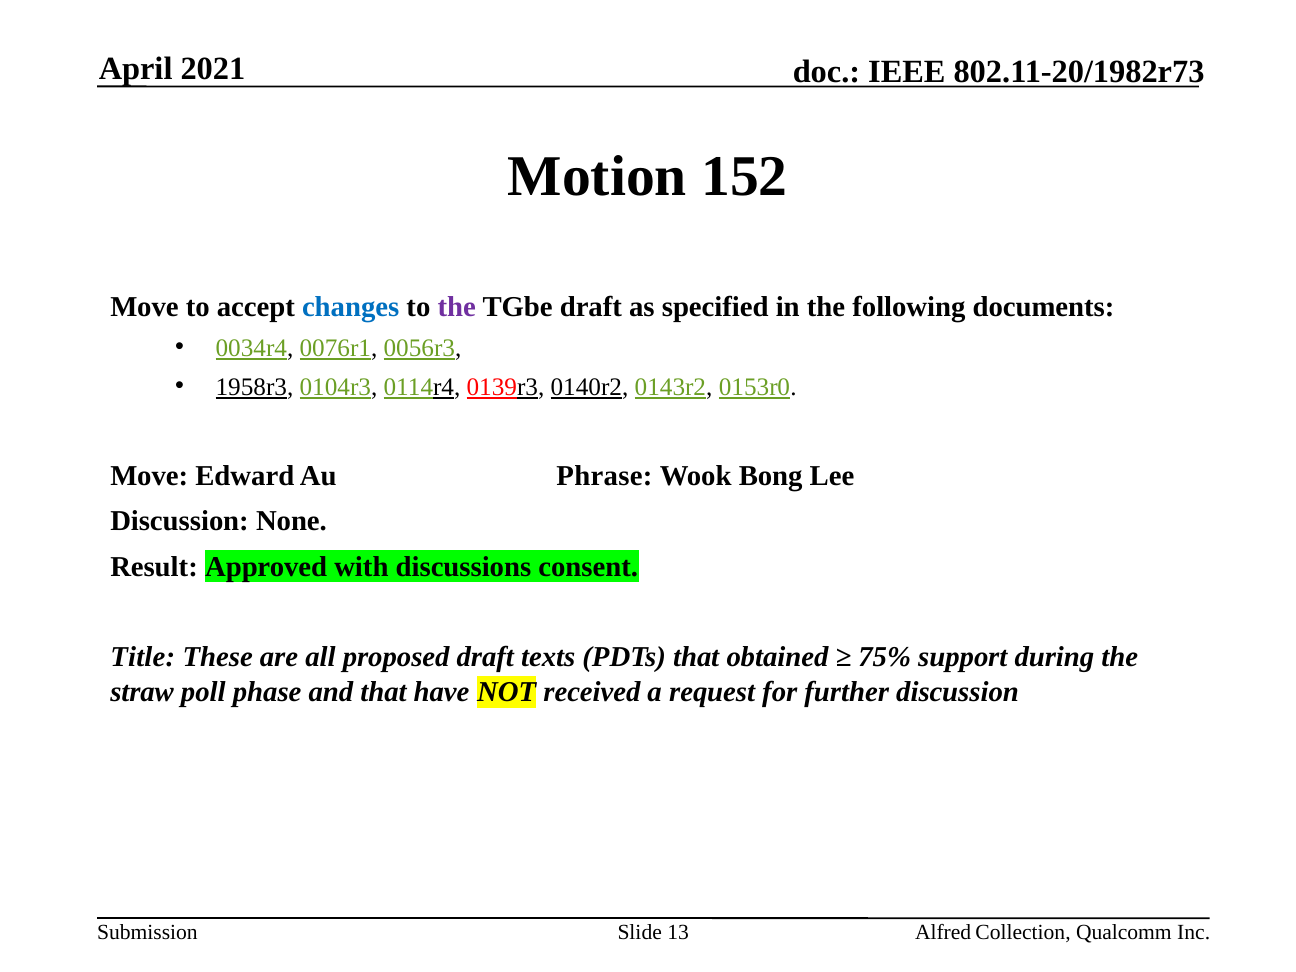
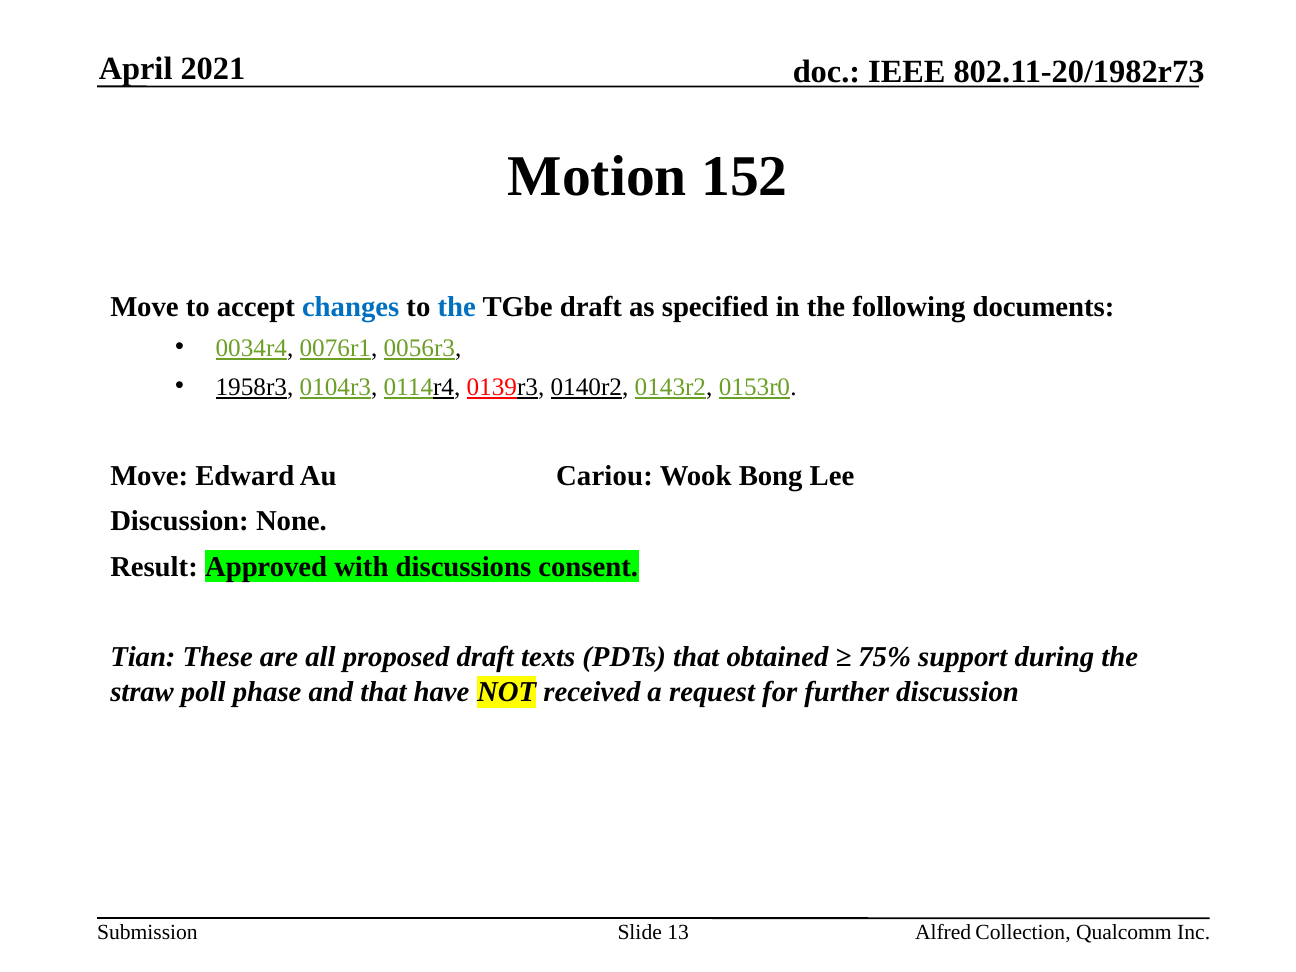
the at (457, 307) colour: purple -> blue
Phrase: Phrase -> Cariou
Title: Title -> Tian
